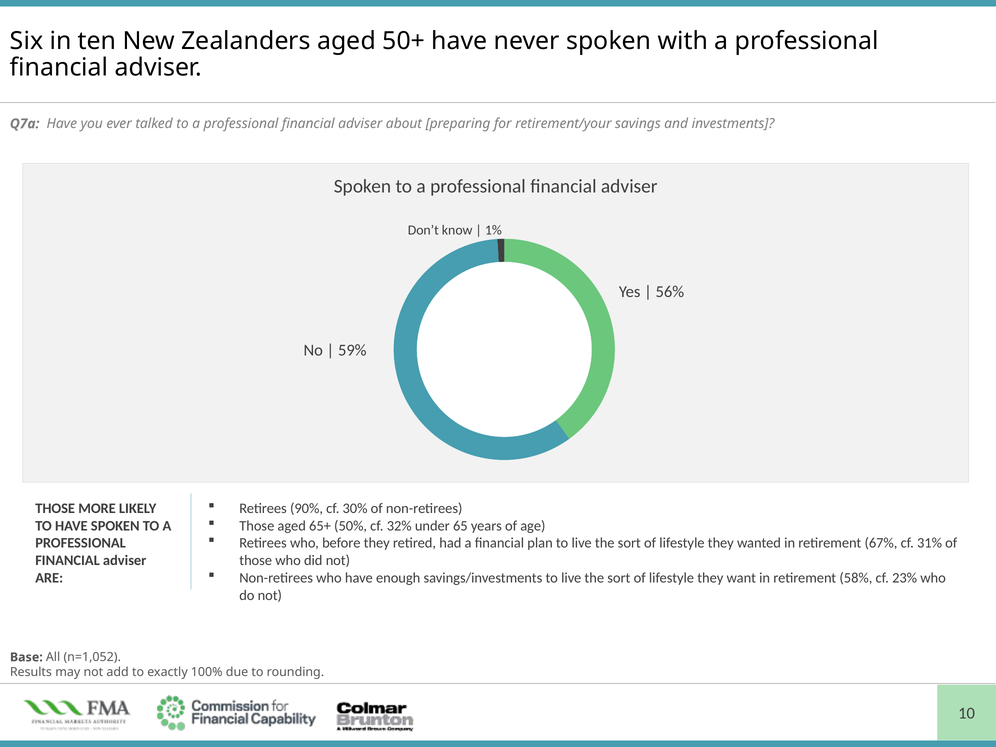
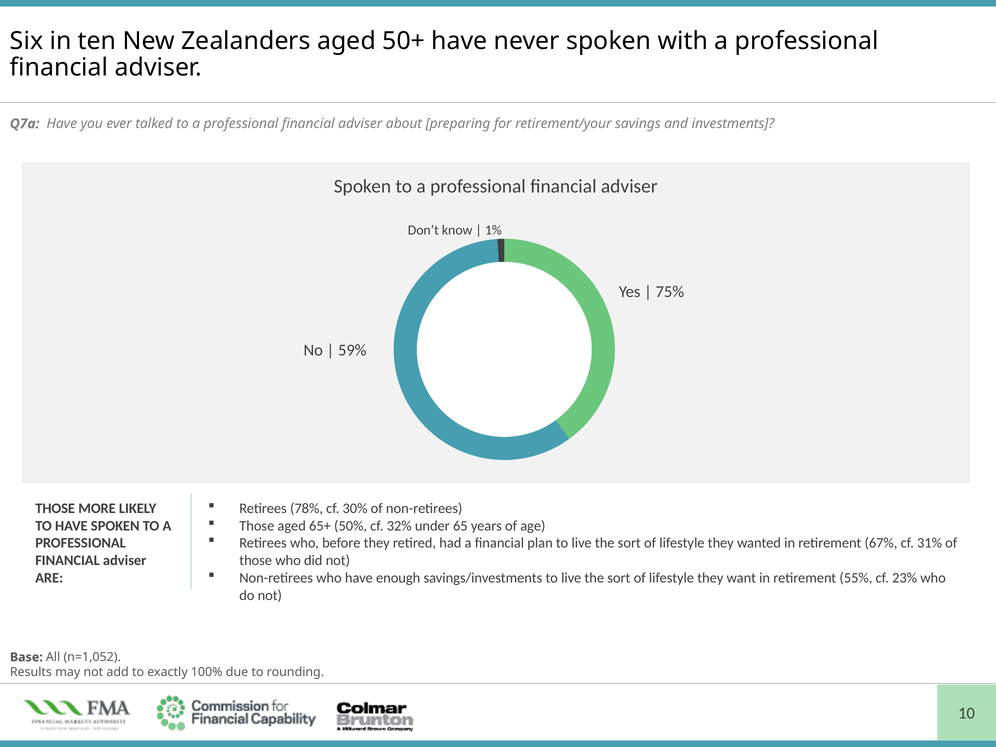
56%: 56% -> 75%
90%: 90% -> 78%
58%: 58% -> 55%
